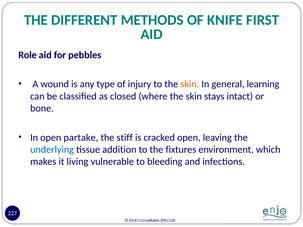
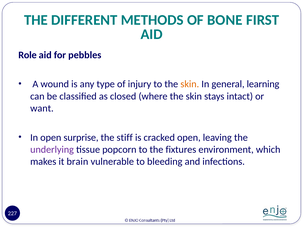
KNIFE: KNIFE -> BONE
bone: bone -> want
partake: partake -> surprise
underlying colour: blue -> purple
addition: addition -> popcorn
living: living -> brain
